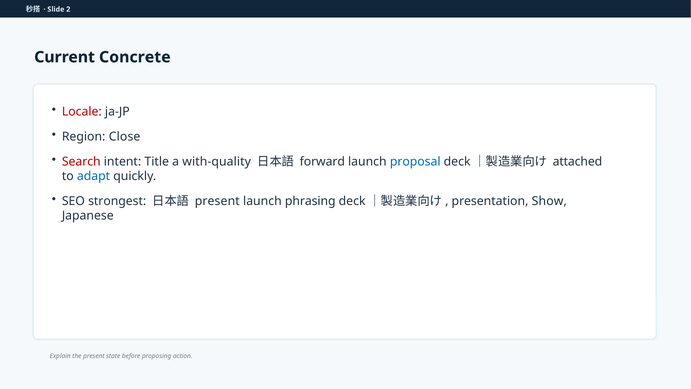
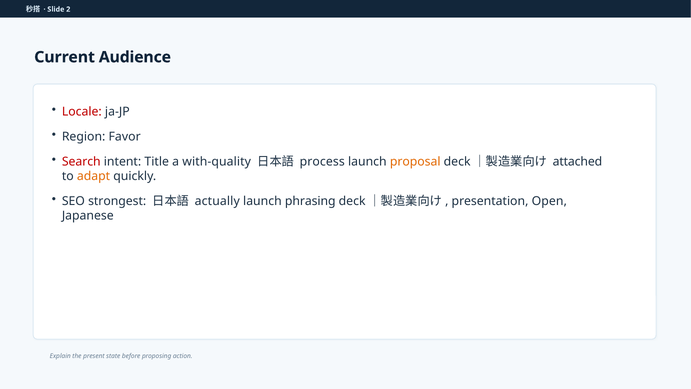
Concrete: Concrete -> Audience
Close: Close -> Favor
forward: forward -> process
proposal colour: blue -> orange
adapt colour: blue -> orange
present at (217, 201): present -> actually
Show: Show -> Open
